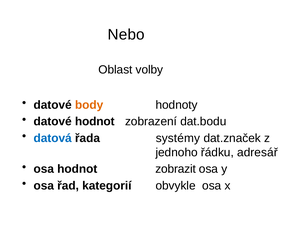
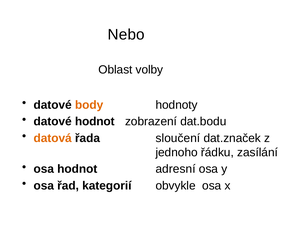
datová colour: blue -> orange
systémy: systémy -> sloučení
adresář: adresář -> zasílání
zobrazit: zobrazit -> adresní
